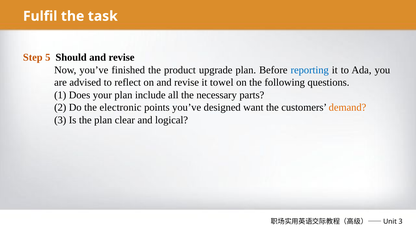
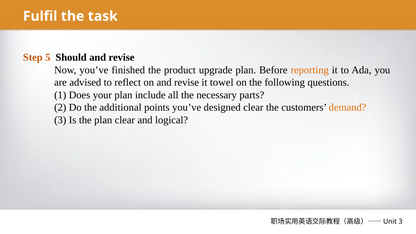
reporting colour: blue -> orange
electronic: electronic -> additional
designed want: want -> clear
